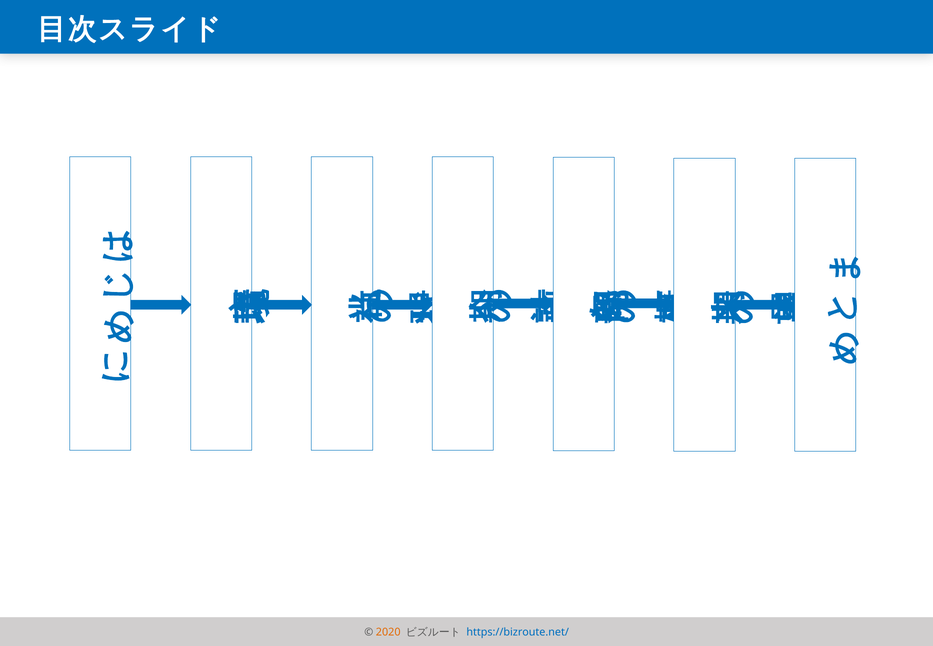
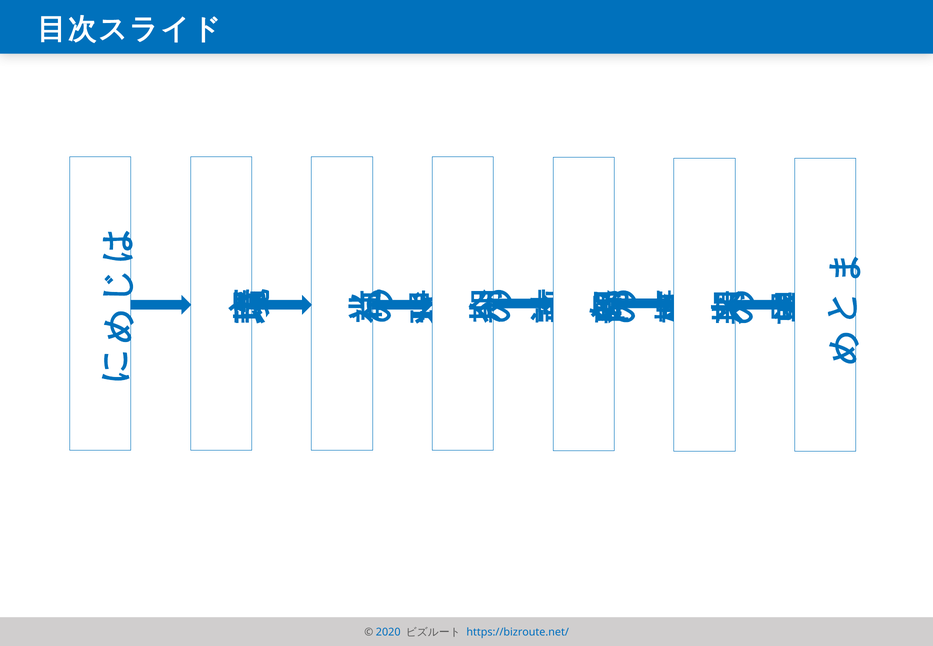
2020 colour: orange -> blue
